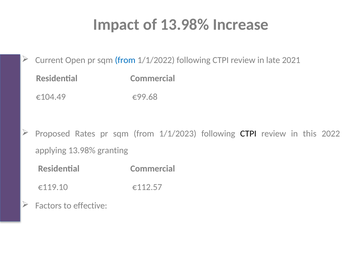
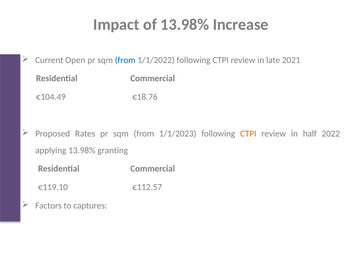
€99.68: €99.68 -> €18.76
CTPI at (248, 133) colour: black -> orange
this: this -> half
effective: effective -> captures
